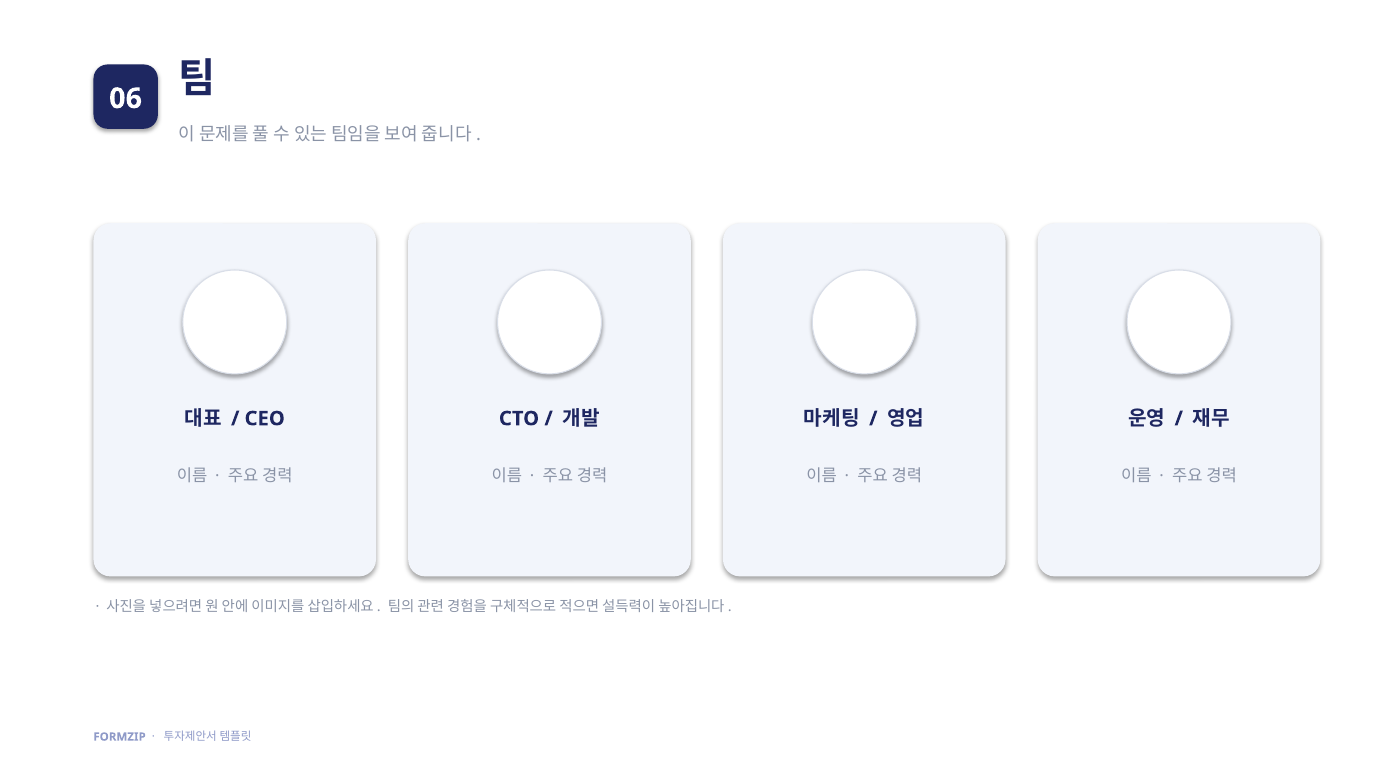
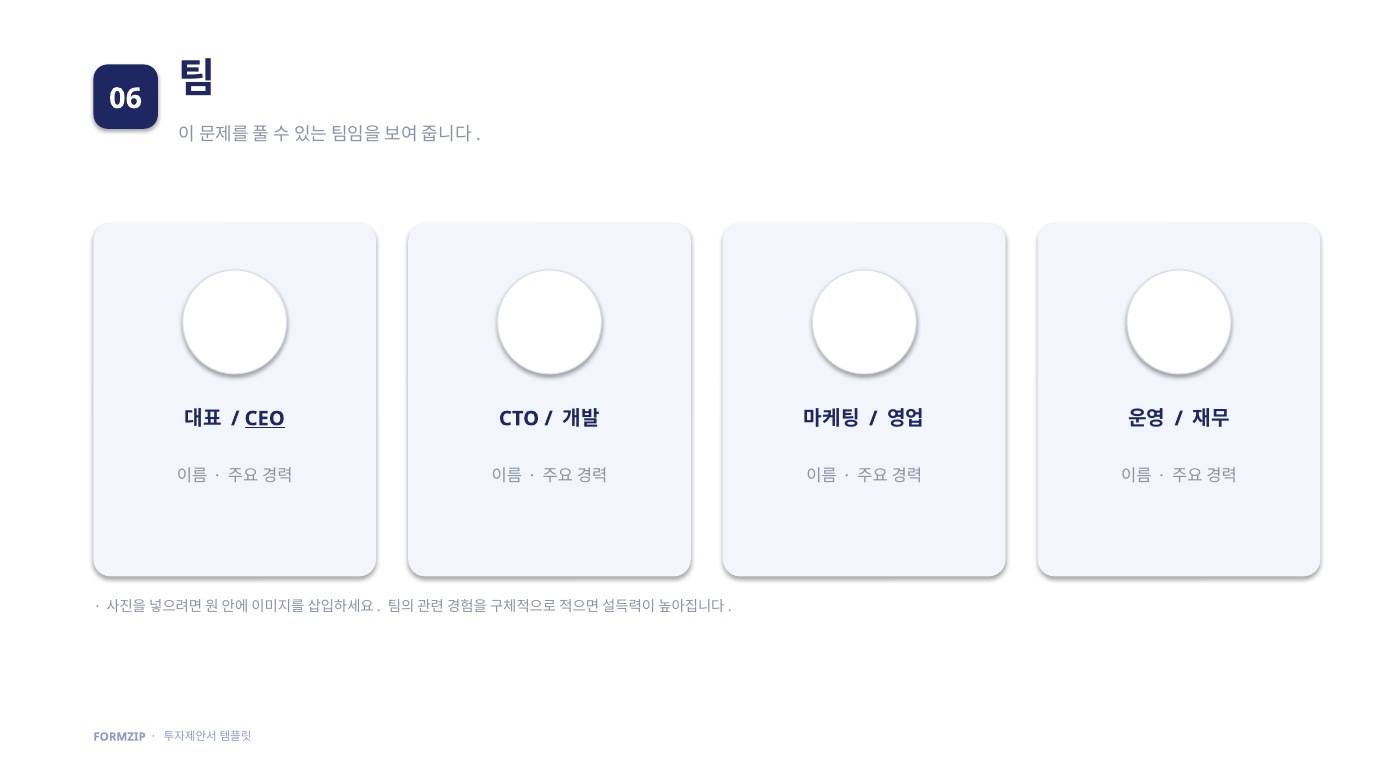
CEO underline: none -> present
